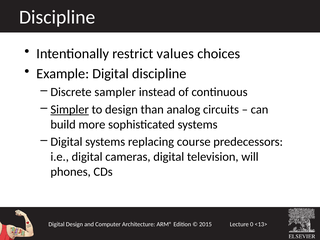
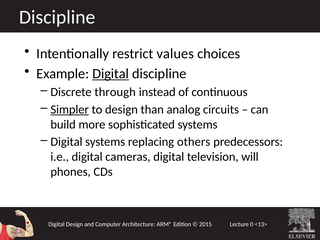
Digital at (111, 74) underline: none -> present
sampler: sampler -> through
course: course -> others
